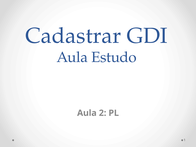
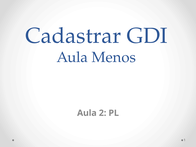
Estudo: Estudo -> Menos
